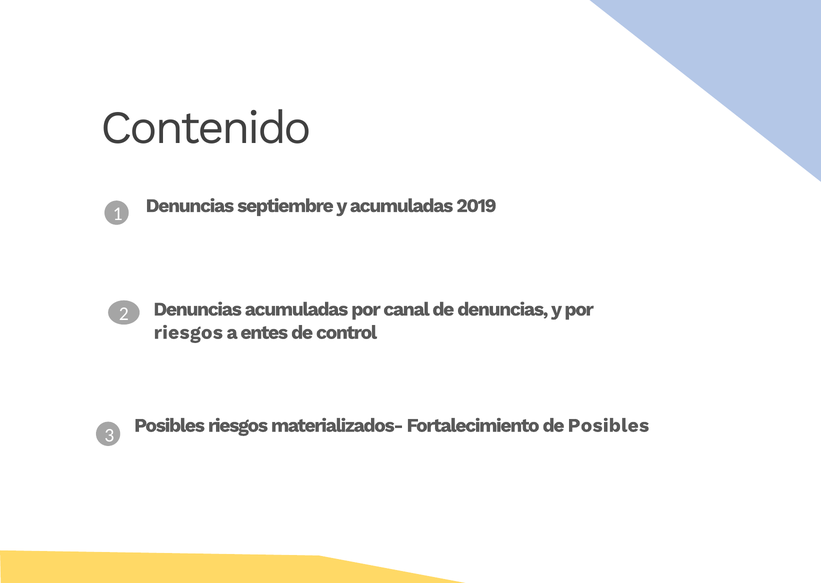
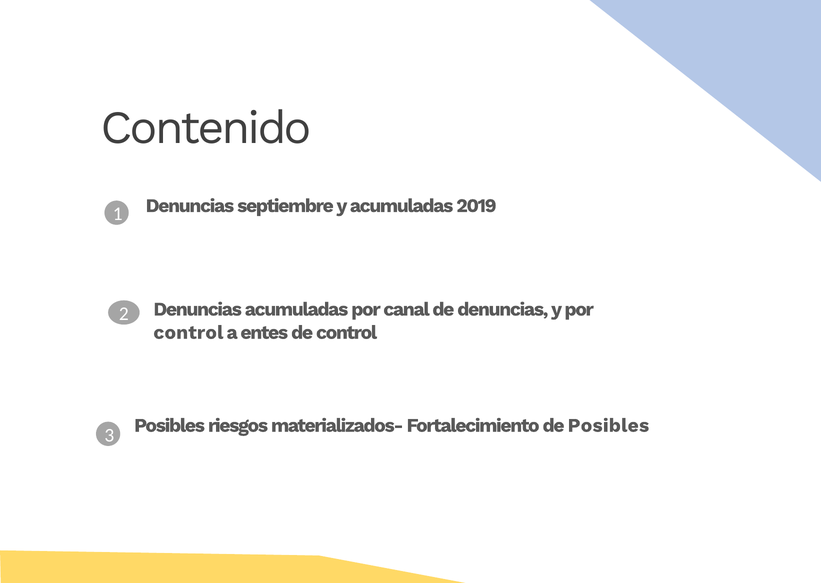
riesgos at (188, 332): riesgos -> control
